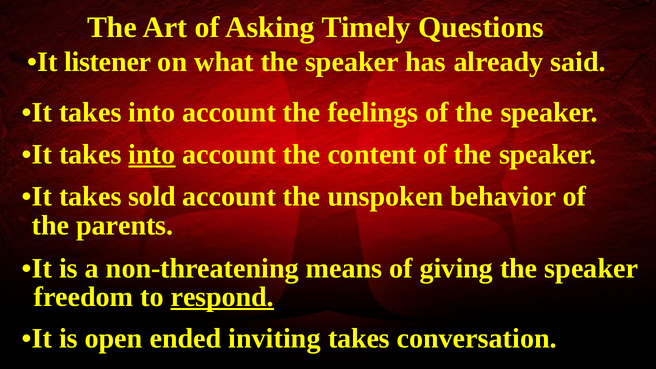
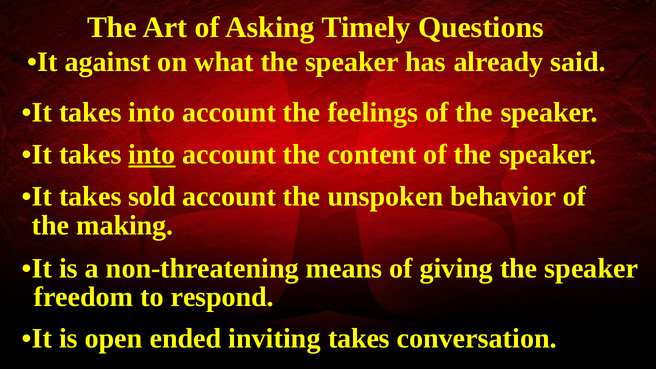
listener: listener -> against
parents: parents -> making
respond underline: present -> none
